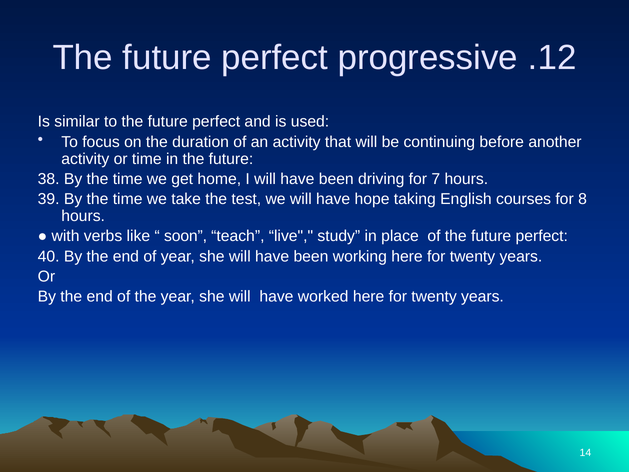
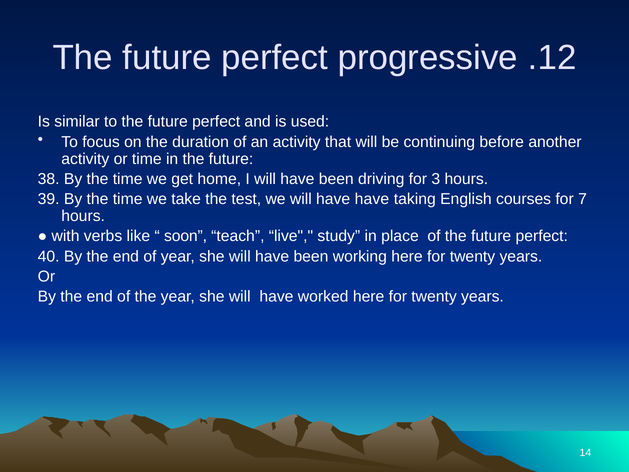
7: 7 -> 3
have hope: hope -> have
8: 8 -> 7
